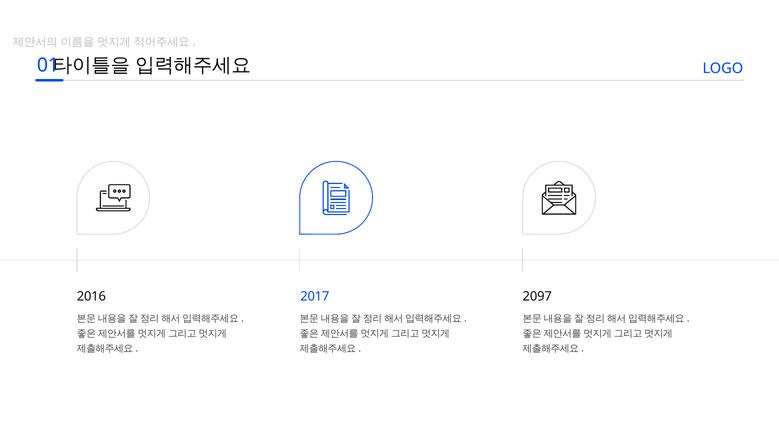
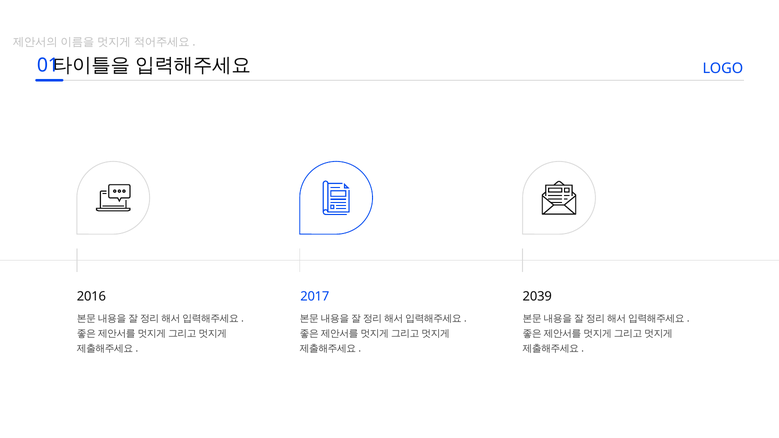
2097: 2097 -> 2039
